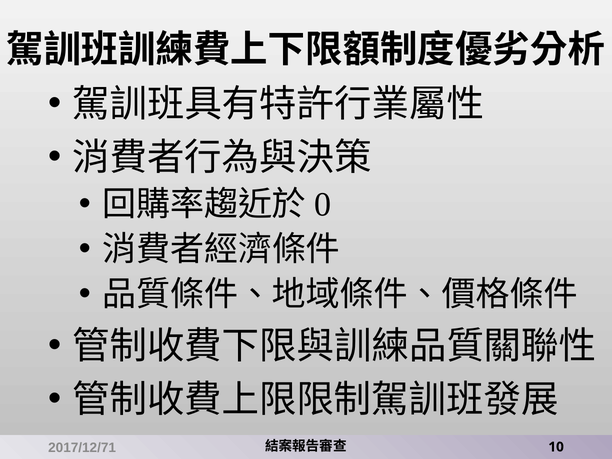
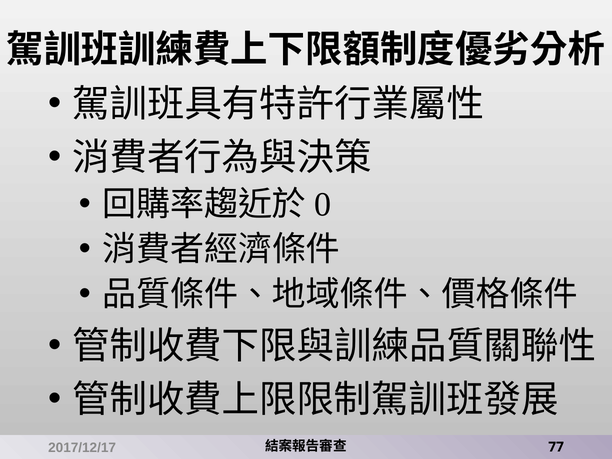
10: 10 -> 77
2017/12/71: 2017/12/71 -> 2017/12/17
